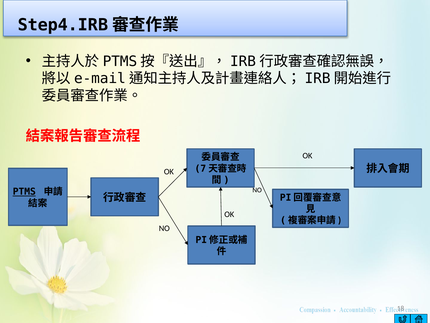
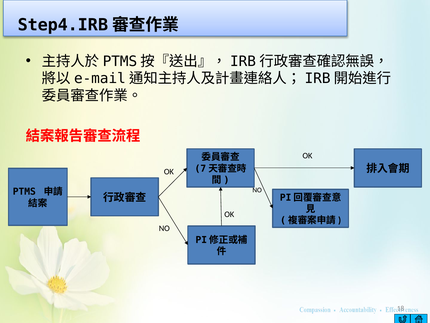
PTMS underline: present -> none
